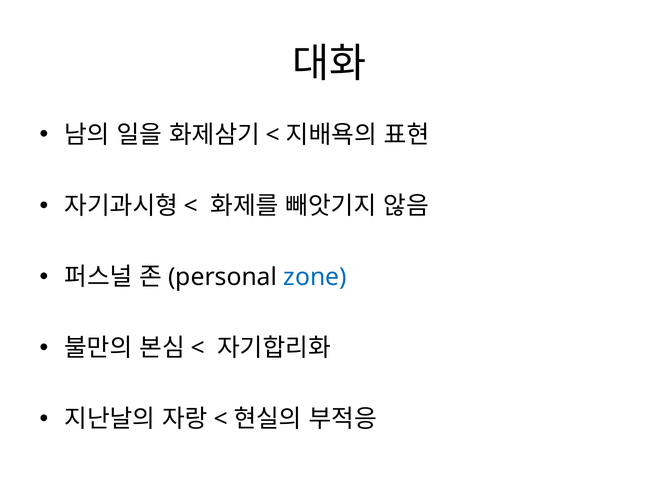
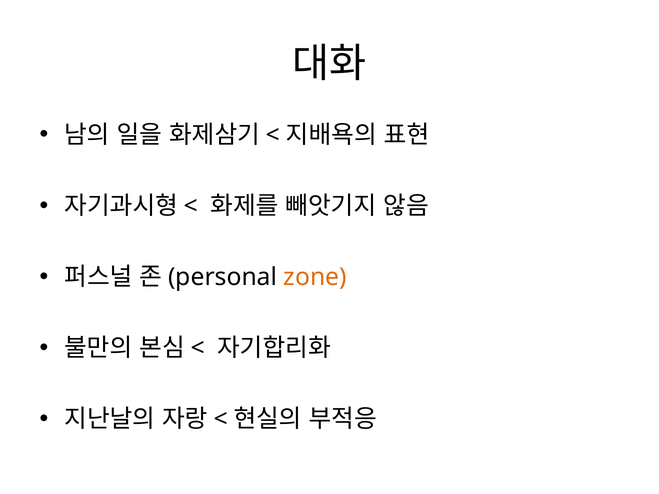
zone colour: blue -> orange
